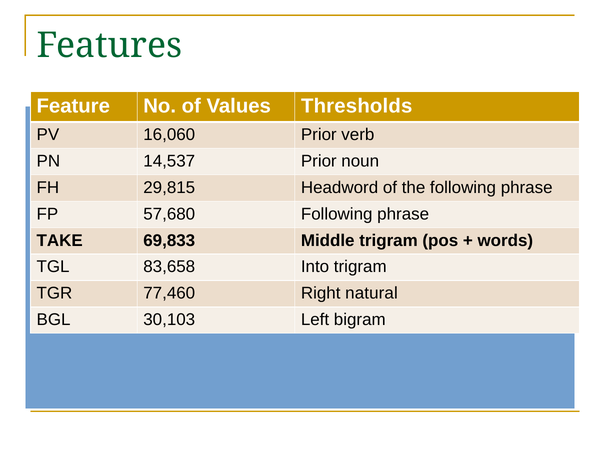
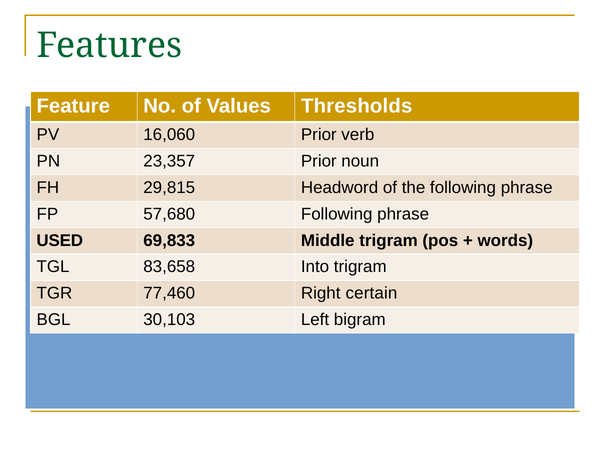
14,537: 14,537 -> 23,357
TAKE at (60, 241): TAKE -> USED
natural: natural -> certain
